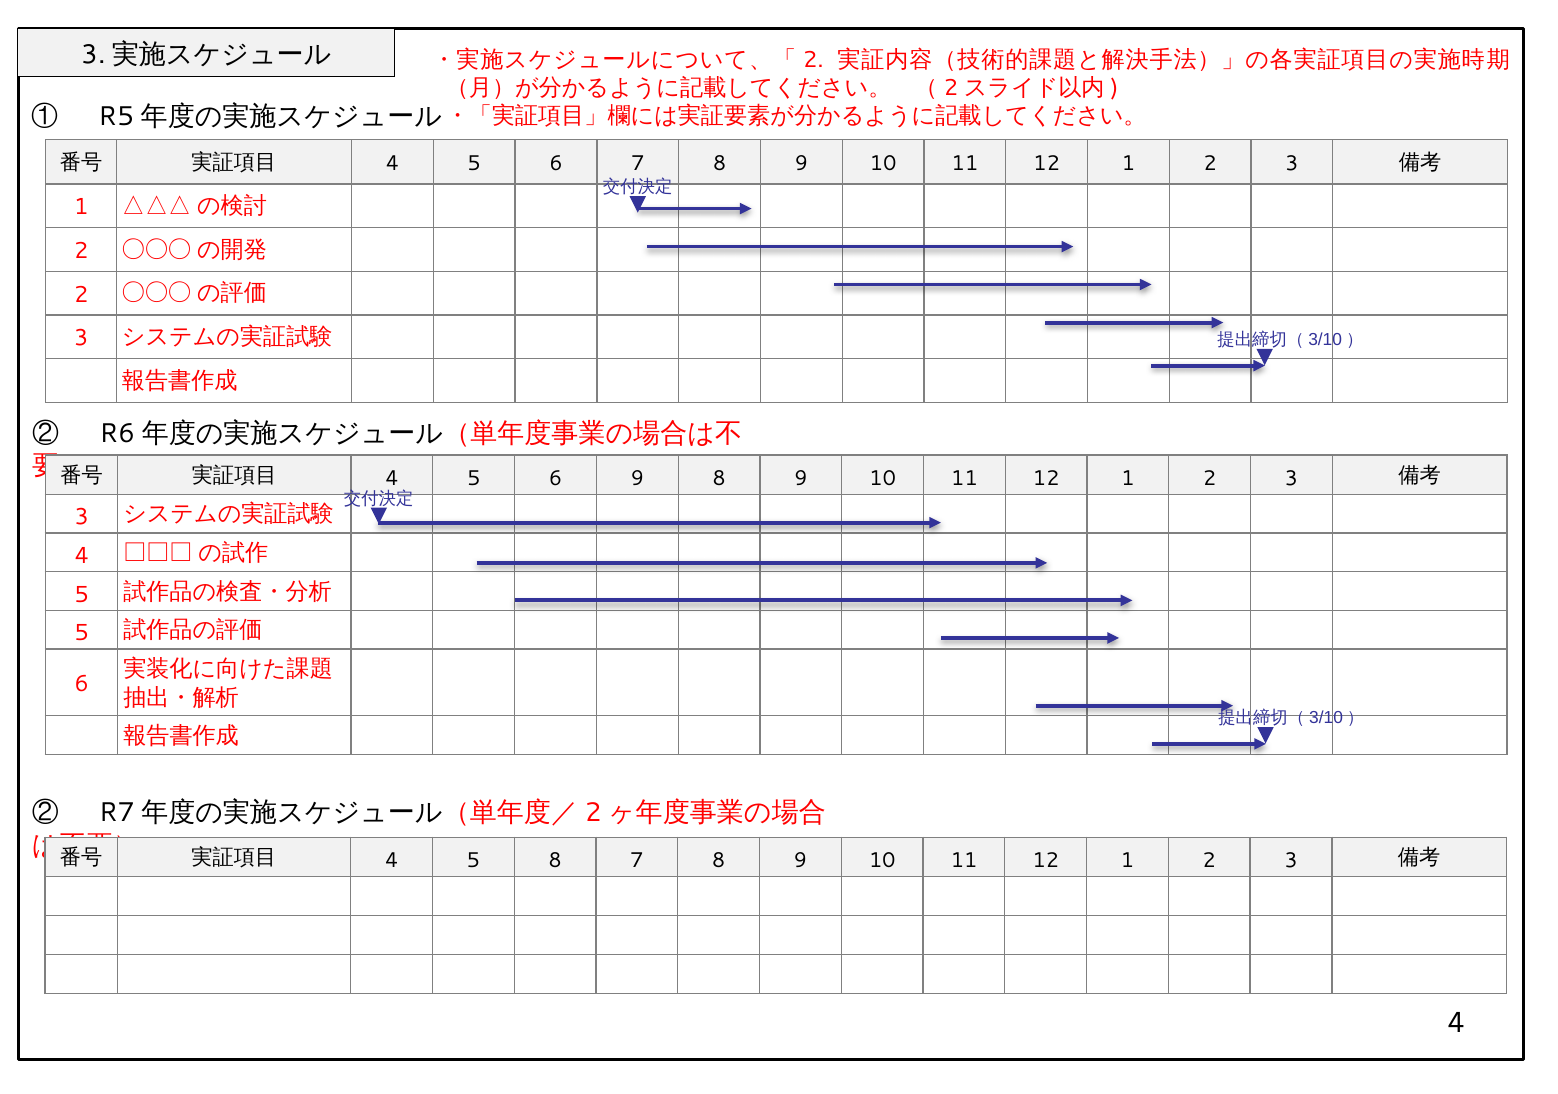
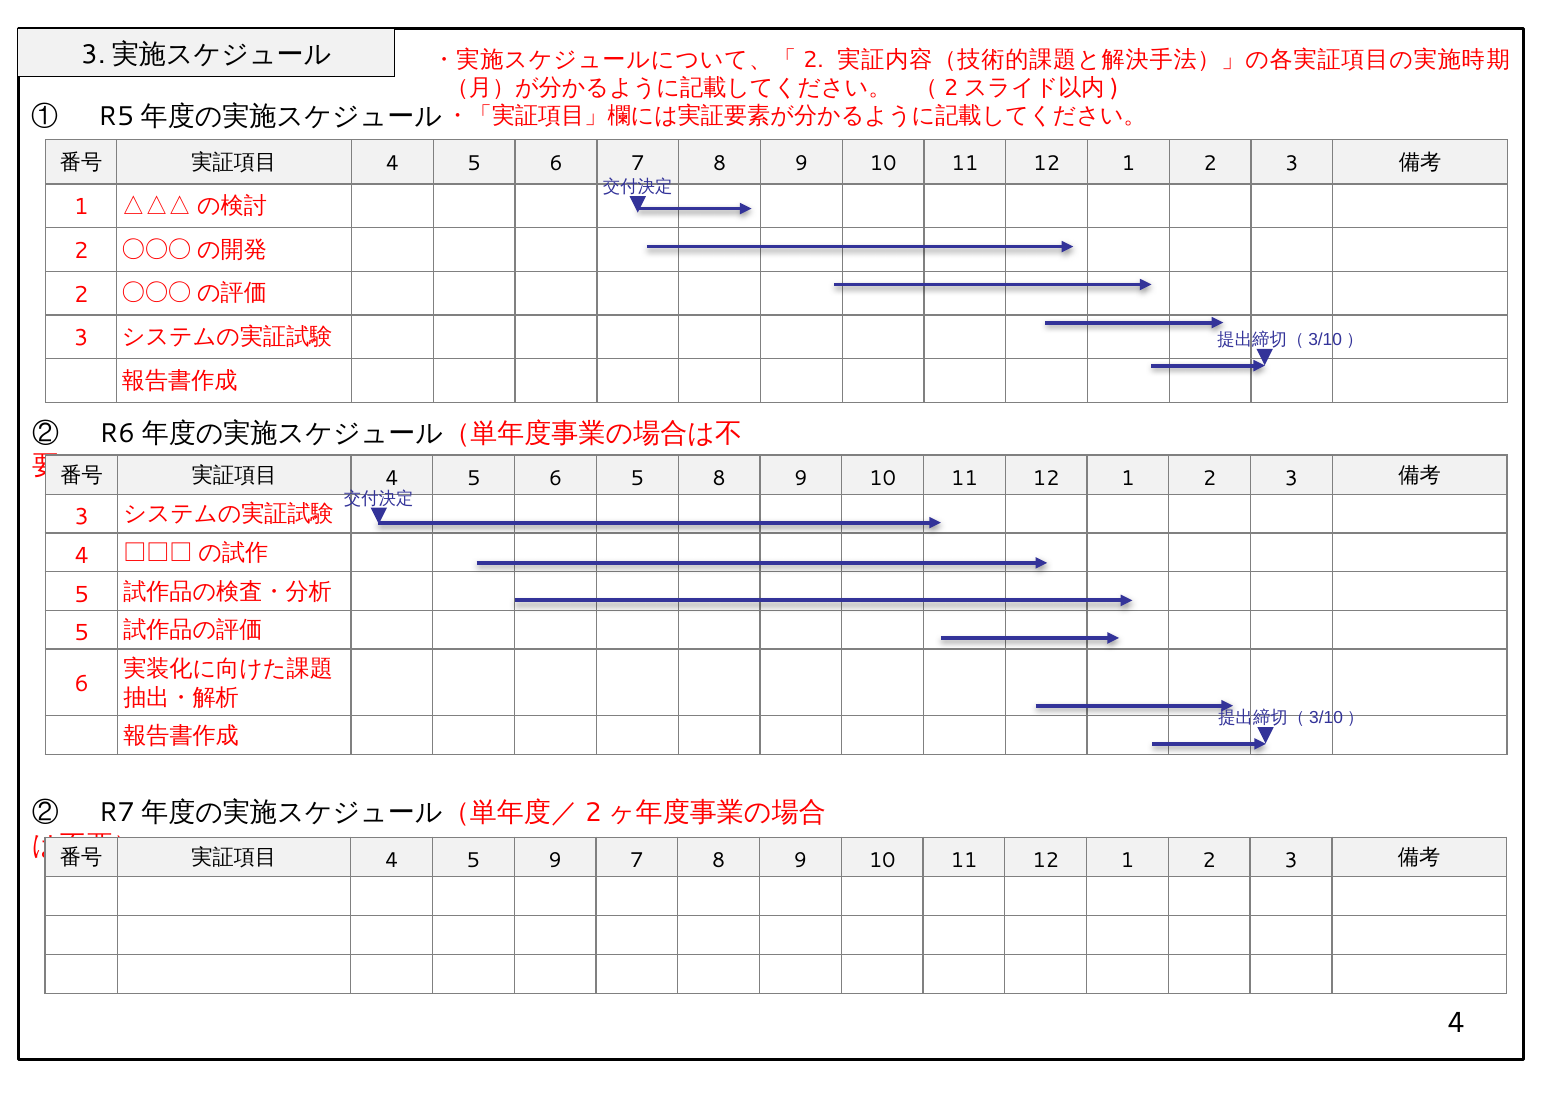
6 9: 9 -> 5
5 8: 8 -> 9
